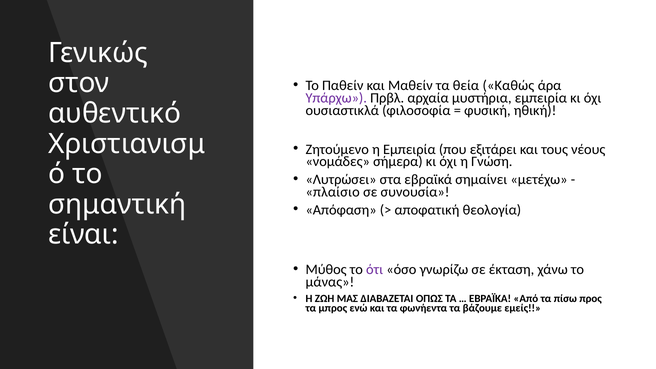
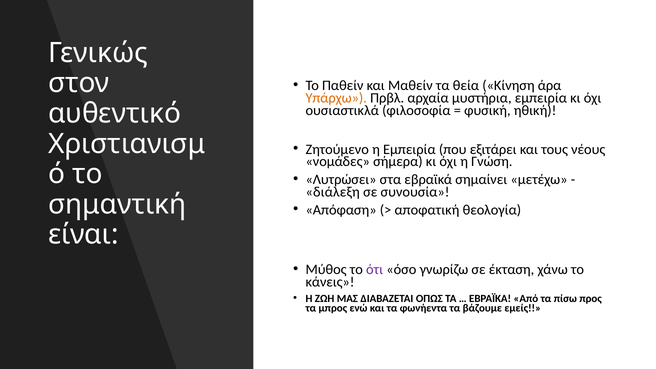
Καθώς: Καθώς -> Κίνηση
Υπάρχω colour: purple -> orange
πλαίσιο: πλαίσιο -> διάλεξη
μάνας: μάνας -> κάνεις
